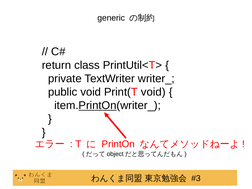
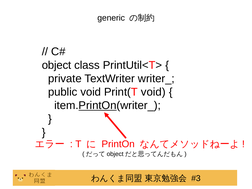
return: return -> object
